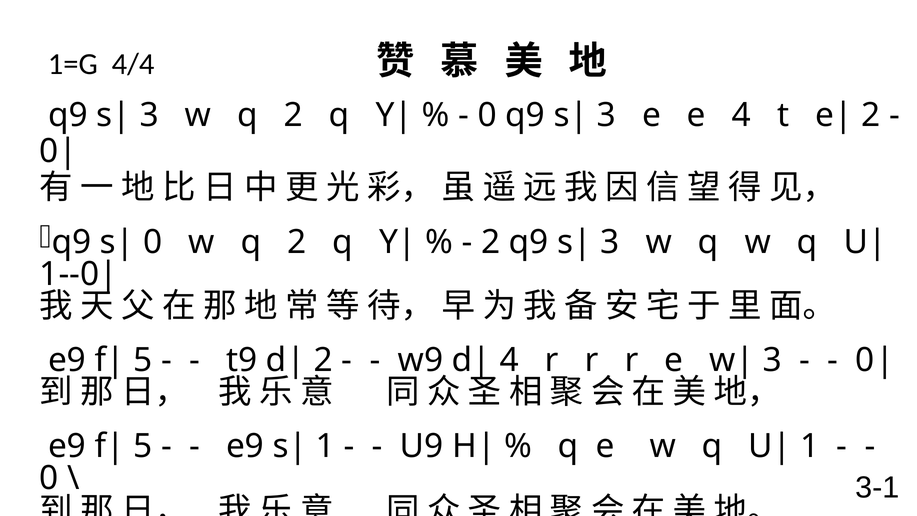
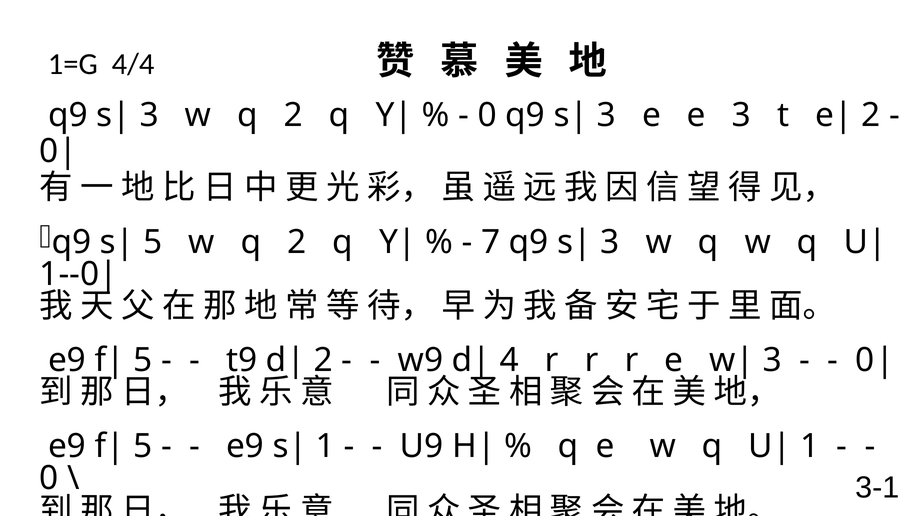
e 4: 4 -> 3
0 at (153, 242): 0 -> 5
2 at (491, 242): 2 -> 7
